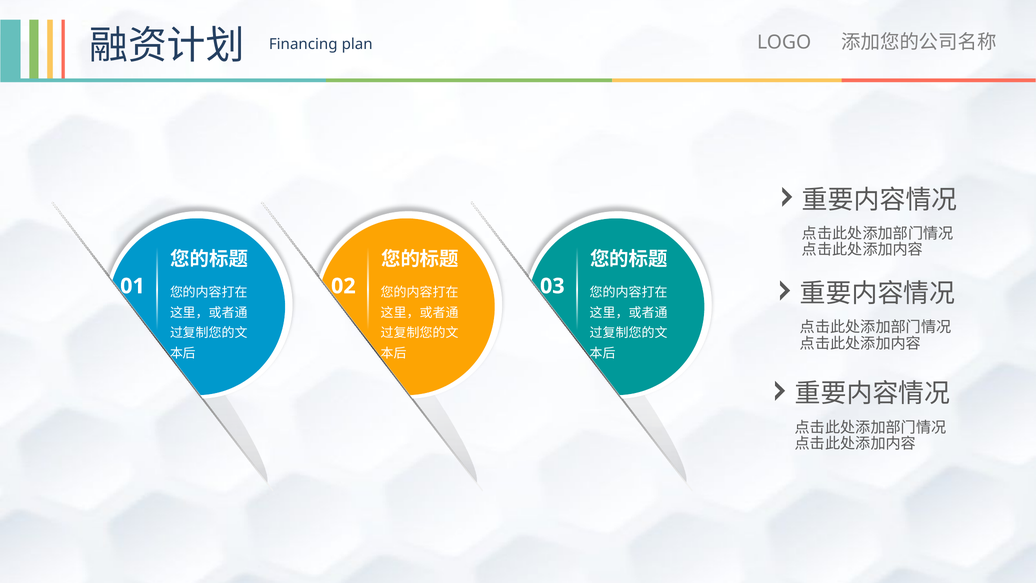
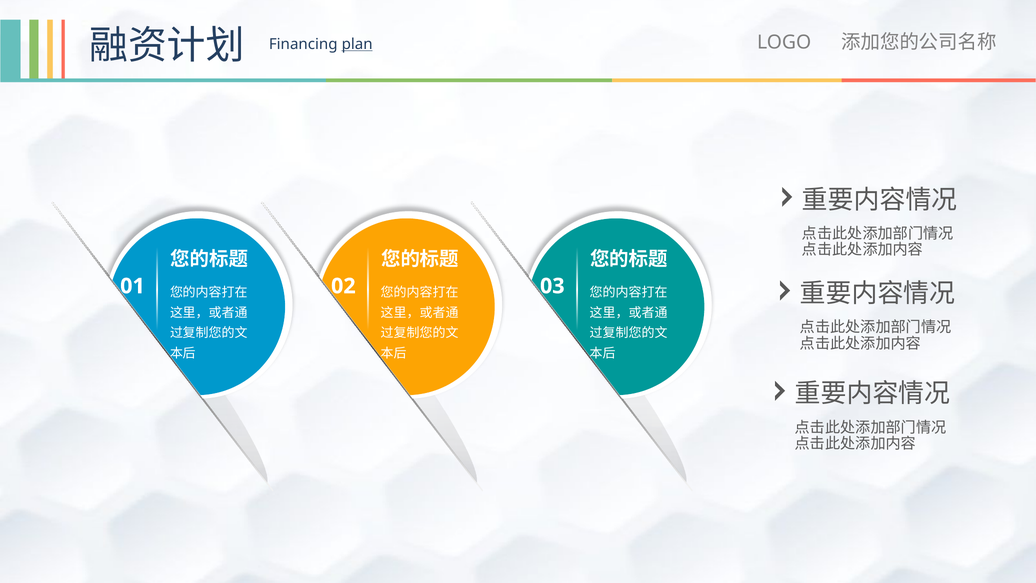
plan underline: none -> present
